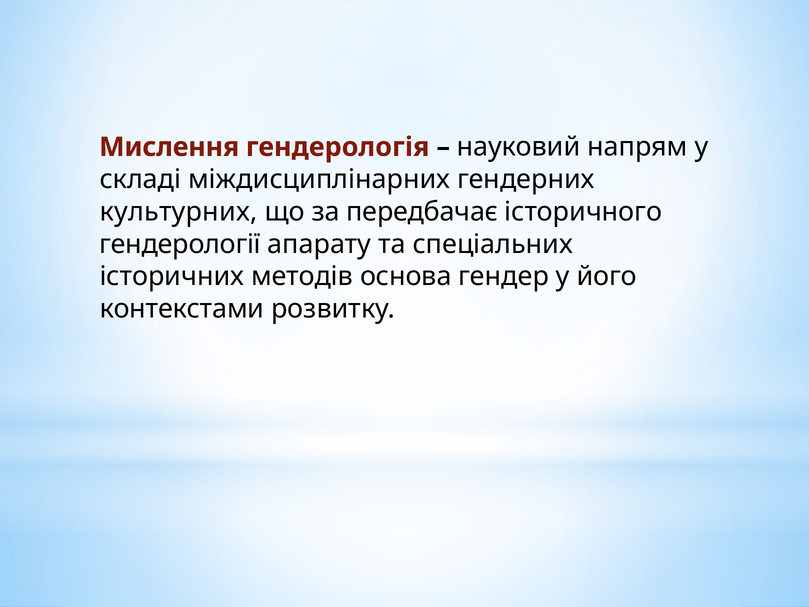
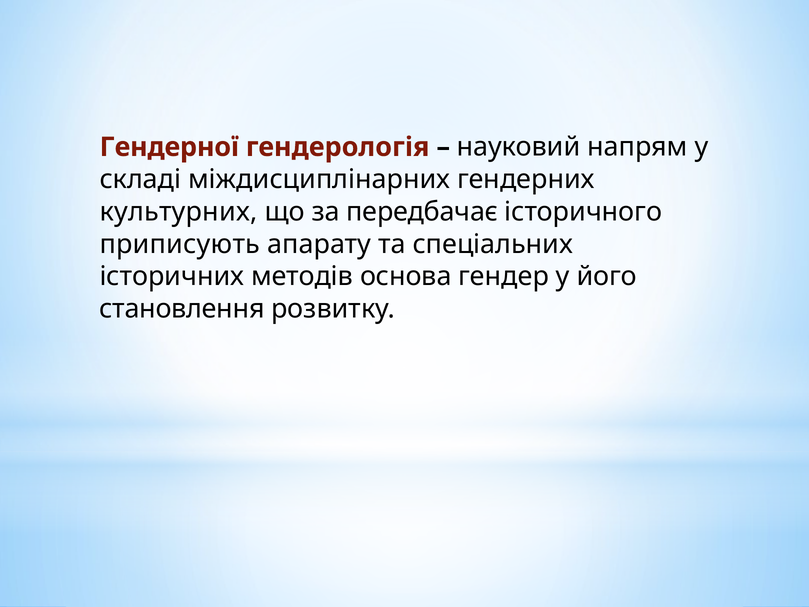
Мислення: Мислення -> Гендерної
гендерології: гендерології -> приписують
контекстами: контекстами -> становлення
